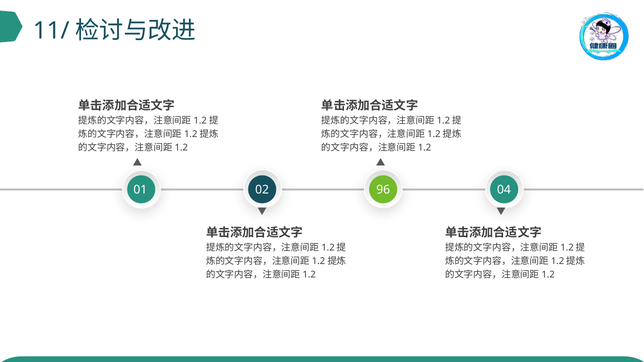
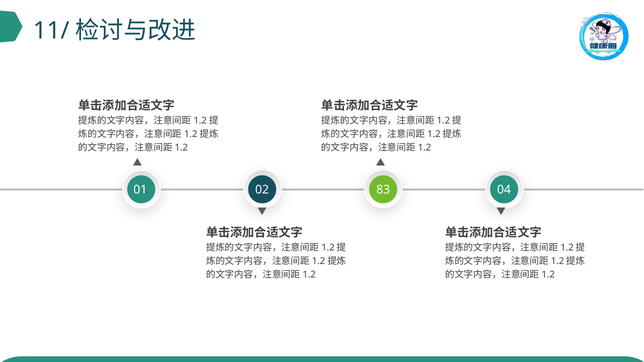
96: 96 -> 83
